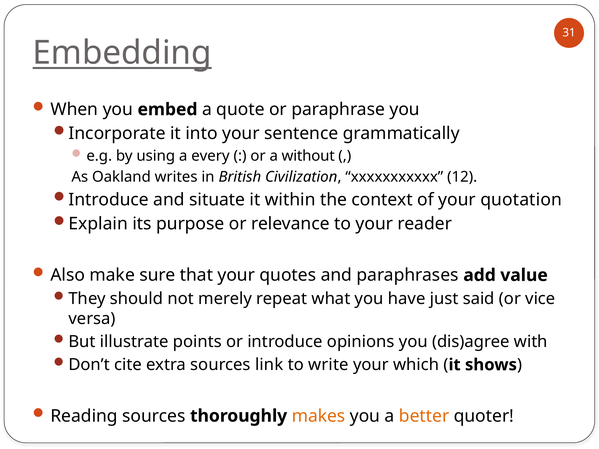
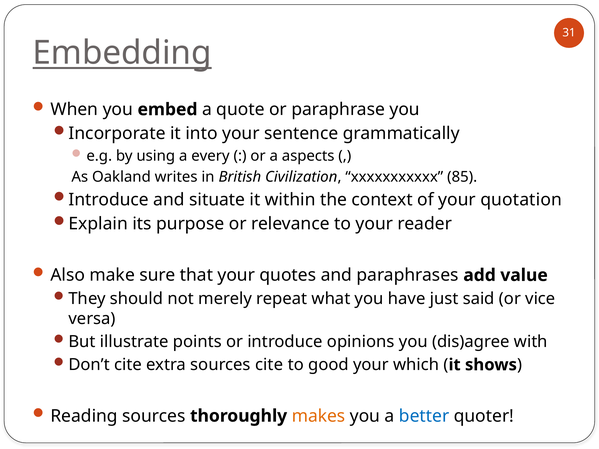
without: without -> aspects
12: 12 -> 85
sources link: link -> cite
write: write -> good
better colour: orange -> blue
